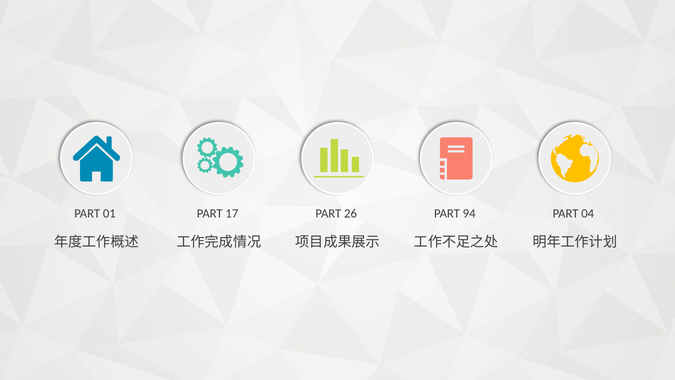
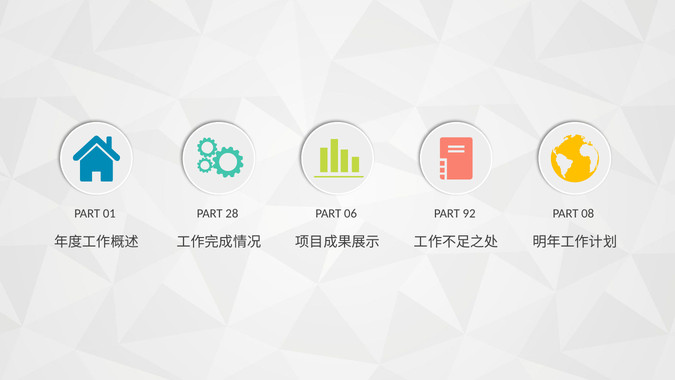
17: 17 -> 28
26: 26 -> 06
94: 94 -> 92
04: 04 -> 08
